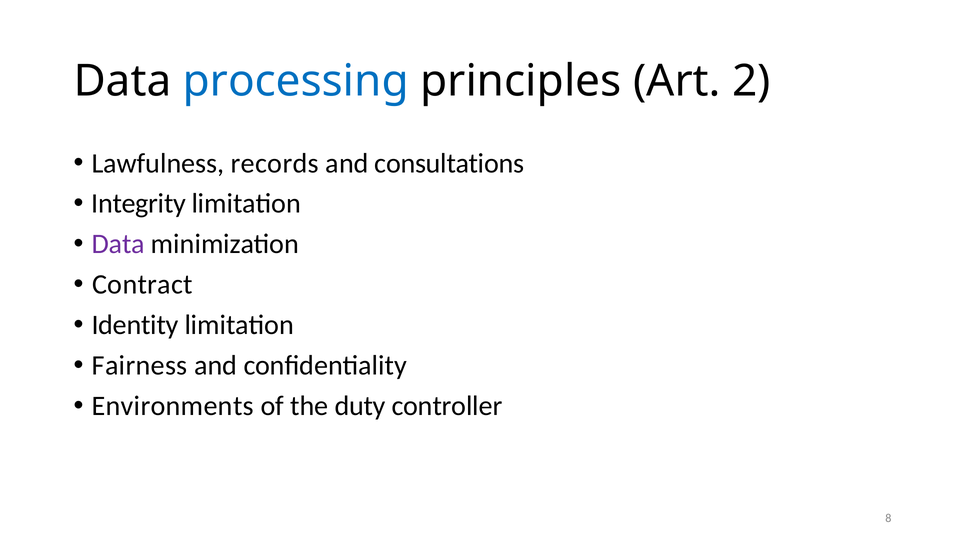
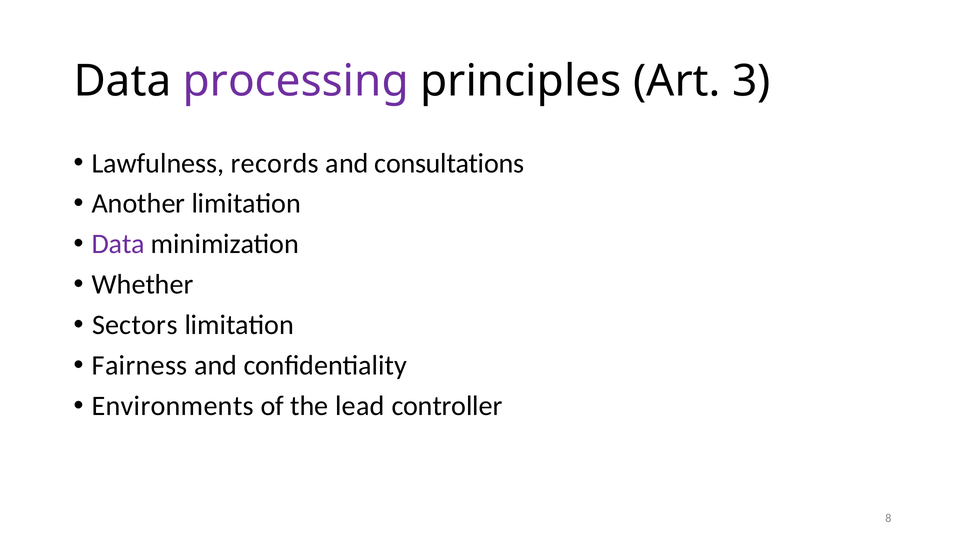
processing colour: blue -> purple
2: 2 -> 3
Integrity: Integrity -> Another
Contract: Contract -> Whether
Identity: Identity -> Sectors
duty: duty -> lead
